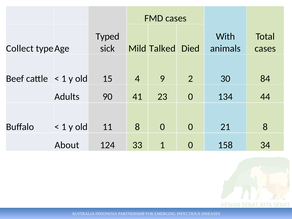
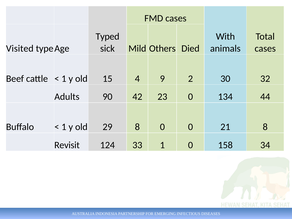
Collect: Collect -> Visited
Talked: Talked -> Others
84: 84 -> 32
41: 41 -> 42
11: 11 -> 29
About: About -> Revisit
